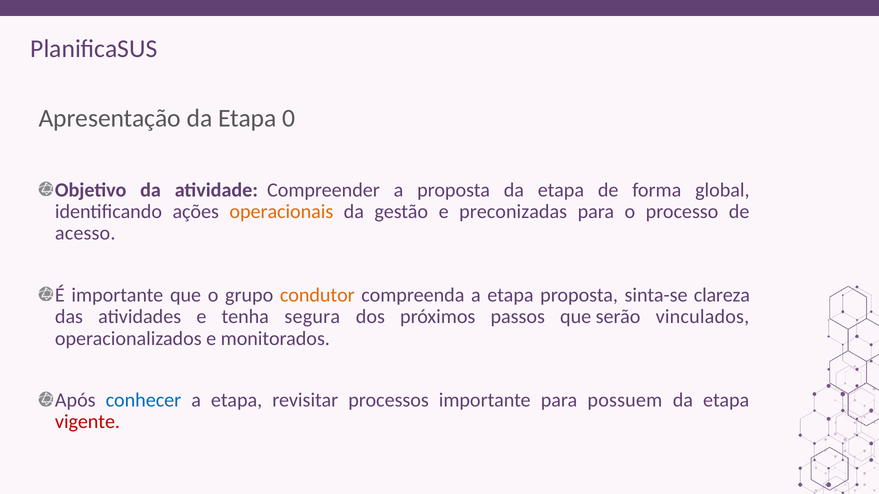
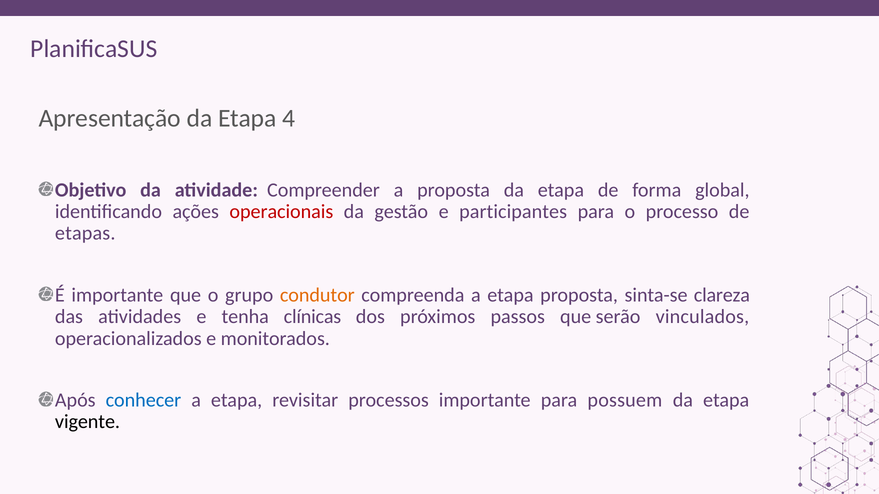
0: 0 -> 4
operacionais colour: orange -> red
preconizadas: preconizadas -> participantes
acesso: acesso -> etapas
segura: segura -> clínicas
vigente colour: red -> black
